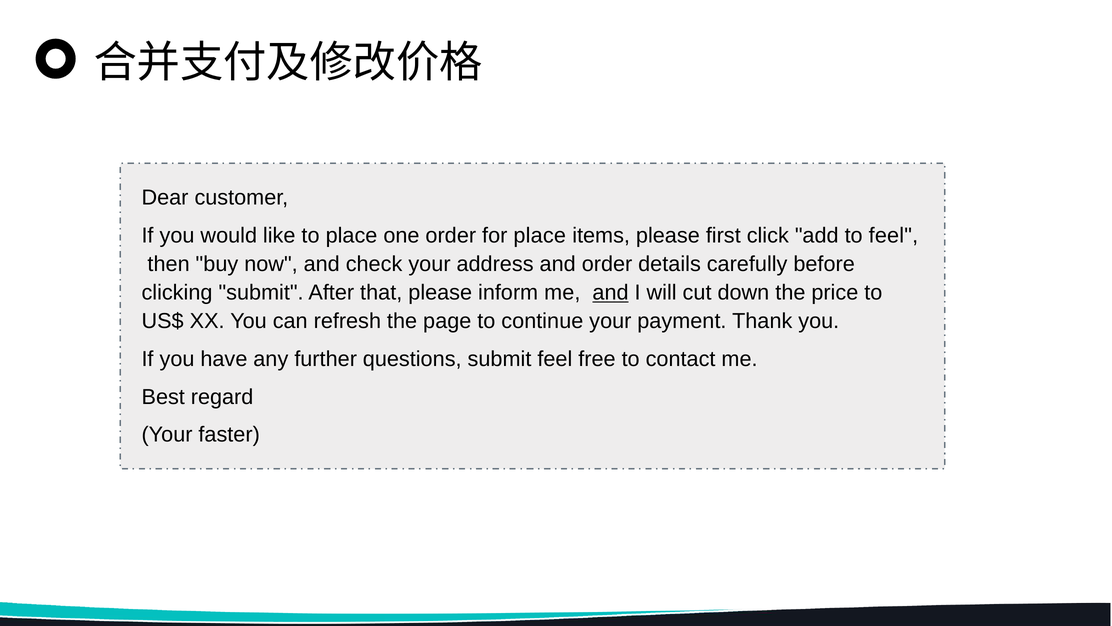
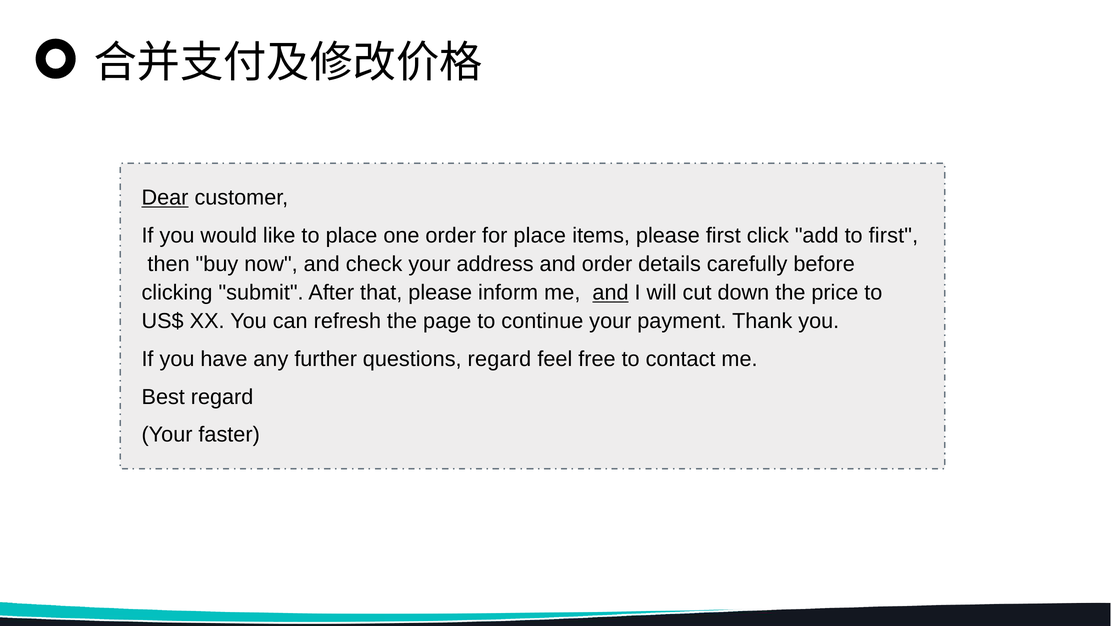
Dear underline: none -> present
to feel: feel -> first
questions submit: submit -> regard
